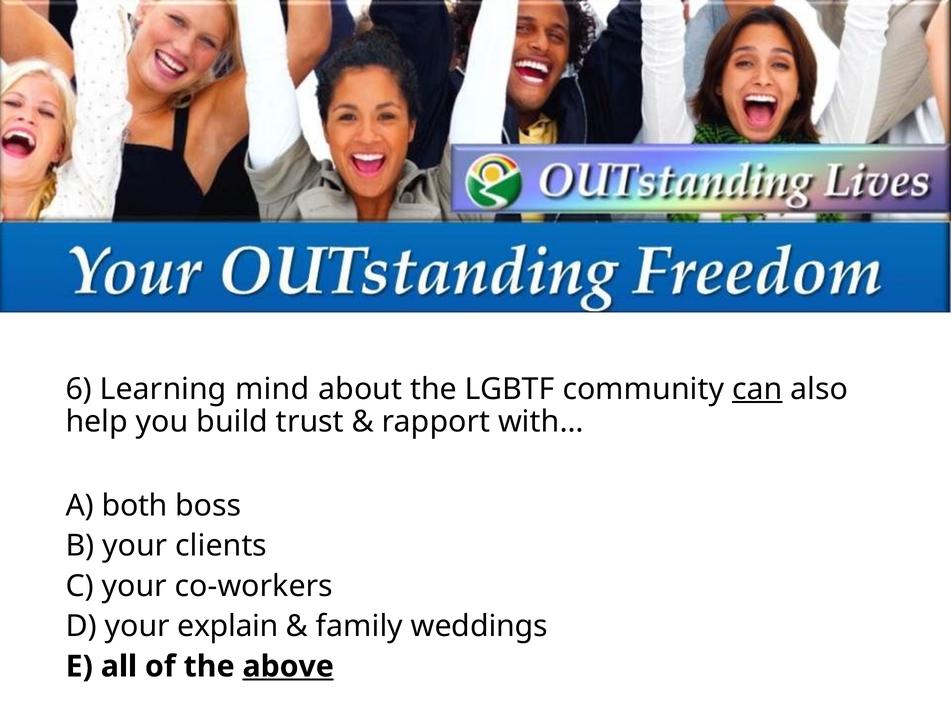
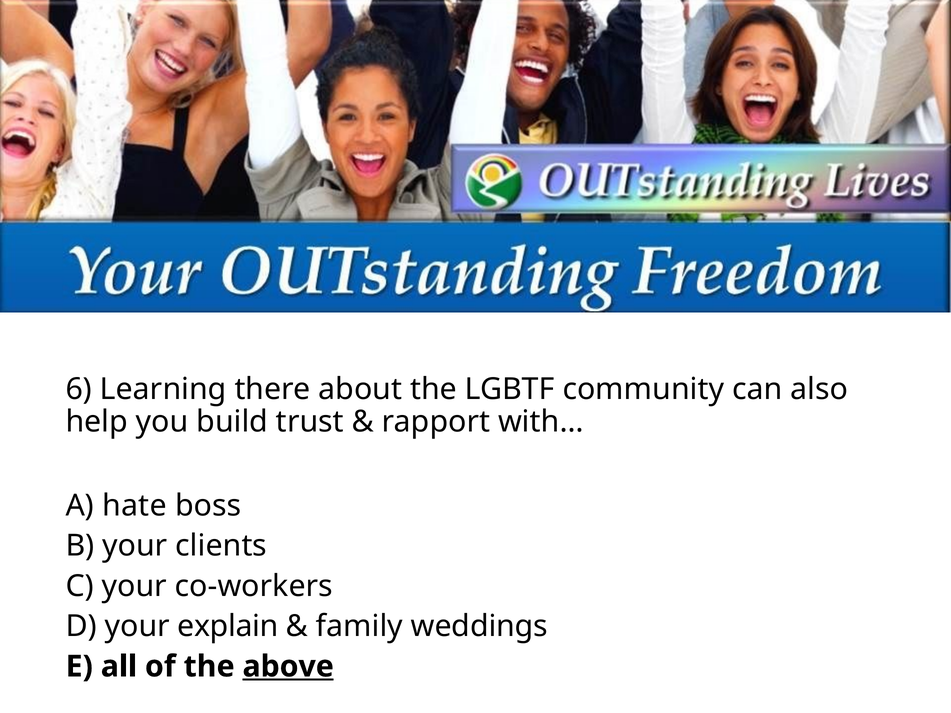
mind: mind -> there
can underline: present -> none
both: both -> hate
